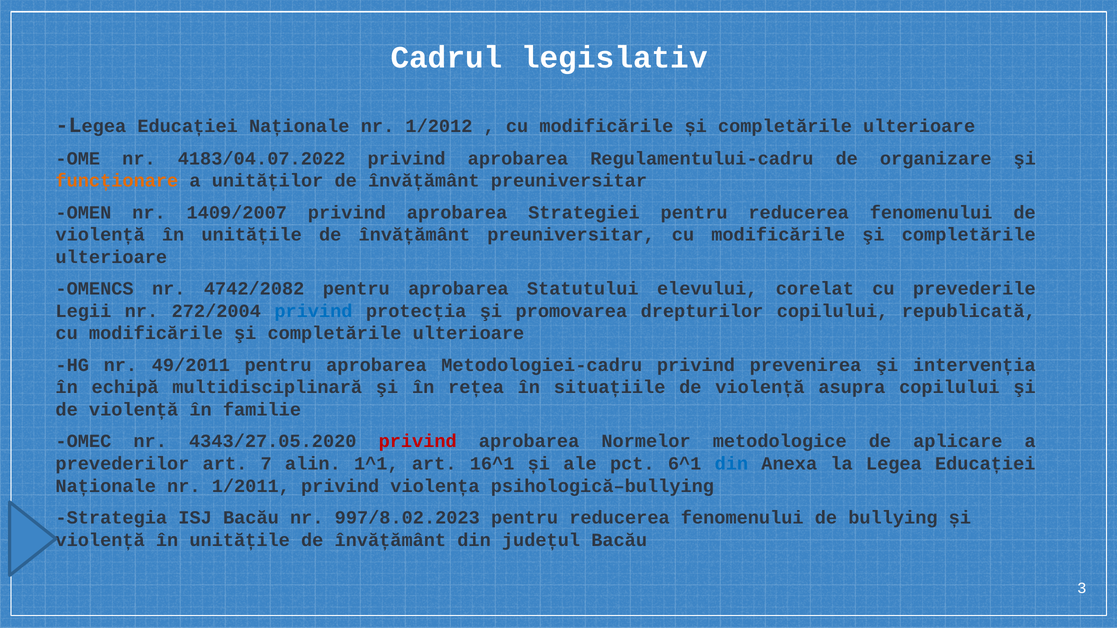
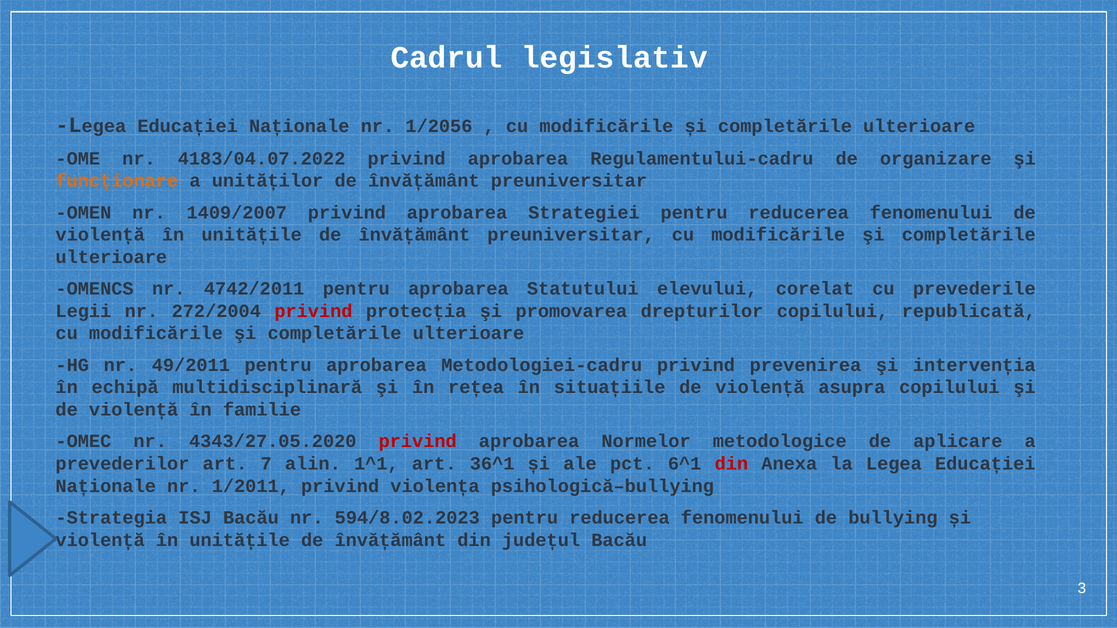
1/2012: 1/2012 -> 1/2056
4742/2082: 4742/2082 -> 4742/2011
privind at (313, 311) colour: blue -> red
16^1: 16^1 -> 36^1
din at (731, 464) colour: blue -> red
997/8.02.2023: 997/8.02.2023 -> 594/8.02.2023
